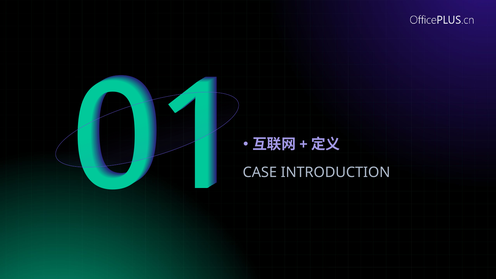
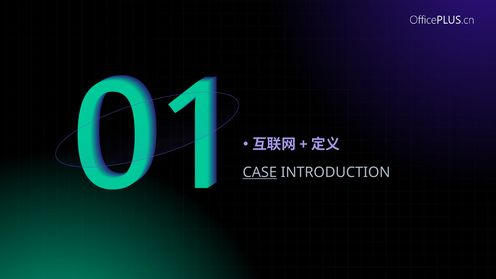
CASE underline: none -> present
